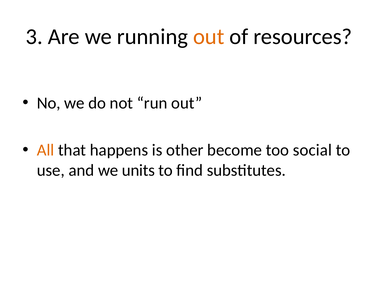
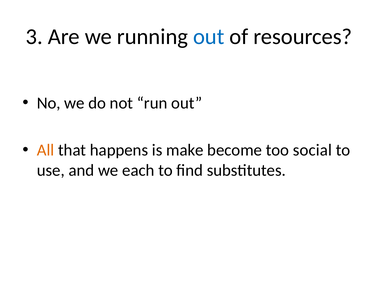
out at (209, 37) colour: orange -> blue
other: other -> make
units: units -> each
